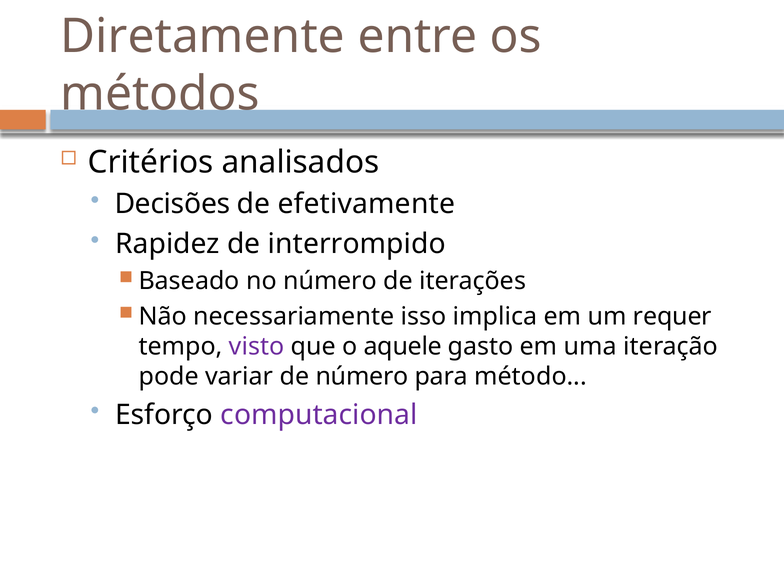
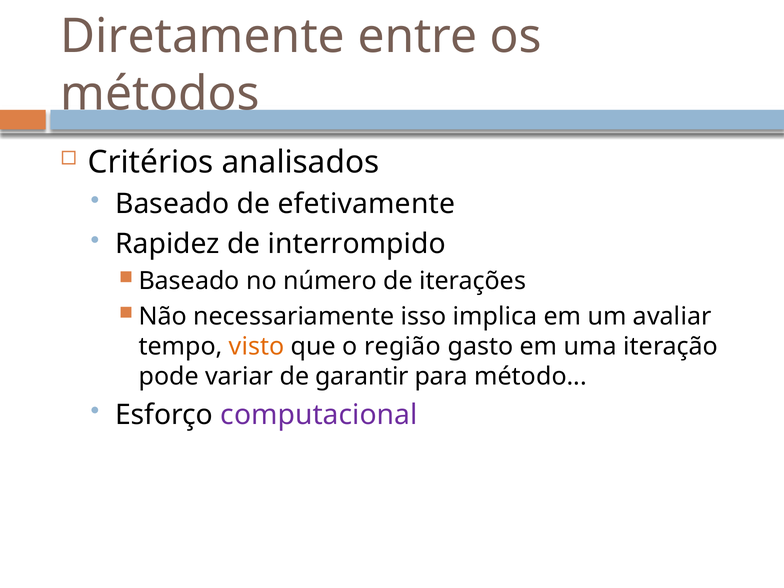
Decisões at (172, 204): Decisões -> Baseado
requer: requer -> avaliar
visto colour: purple -> orange
aquele: aquele -> região
de número: número -> garantir
